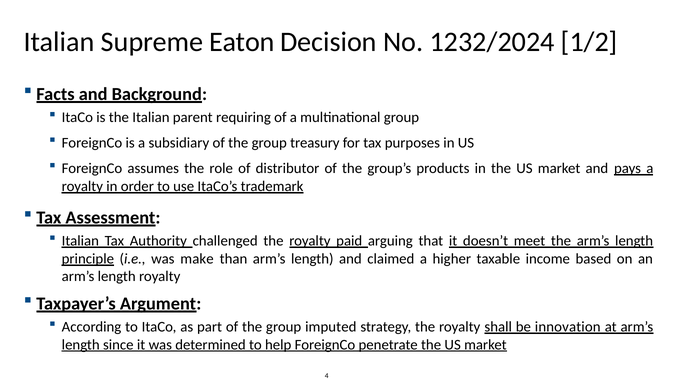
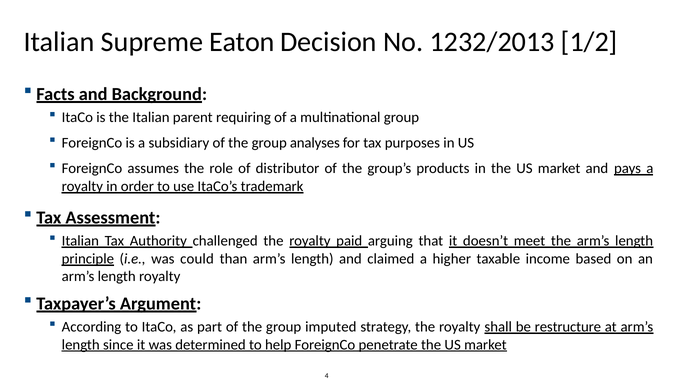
1232/2024: 1232/2024 -> 1232/2013
treasury: treasury -> analyses
make: make -> could
innovation: innovation -> restructure
